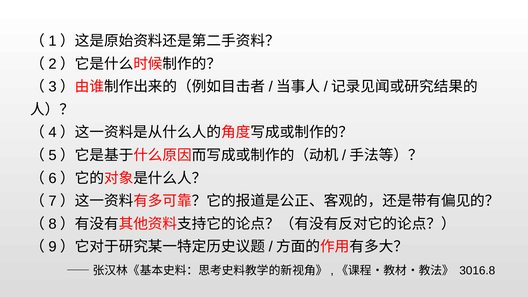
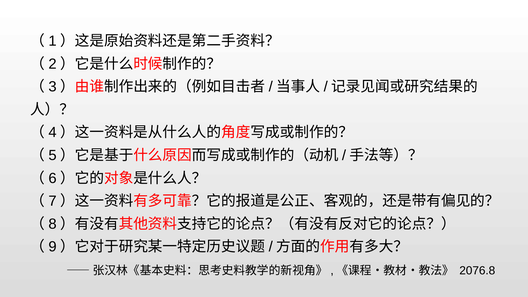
3016.8: 3016.8 -> 2076.8
